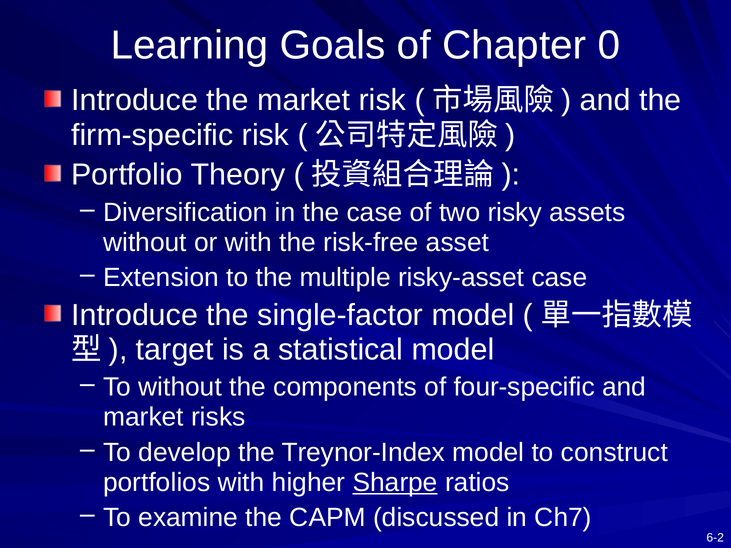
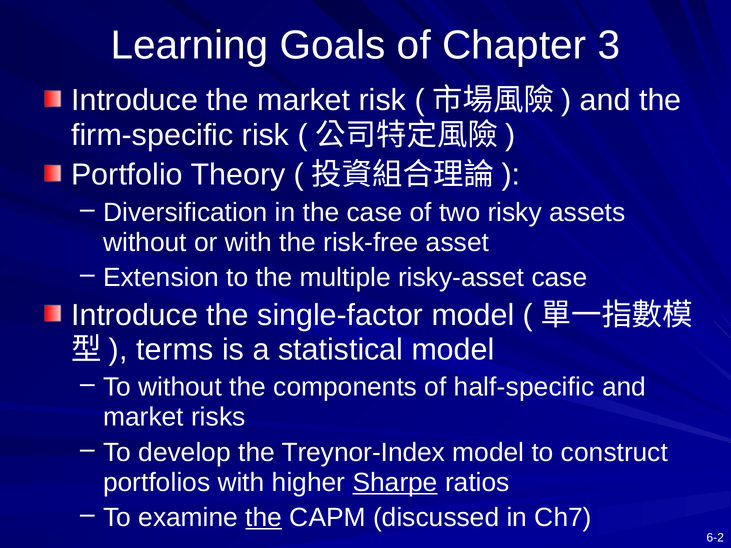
0: 0 -> 3
target: target -> terms
four-specific: four-specific -> half-specific
the at (264, 518) underline: none -> present
